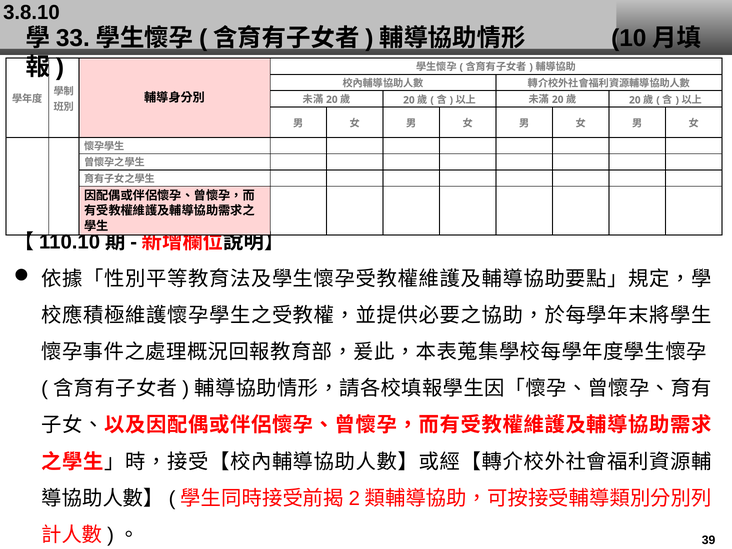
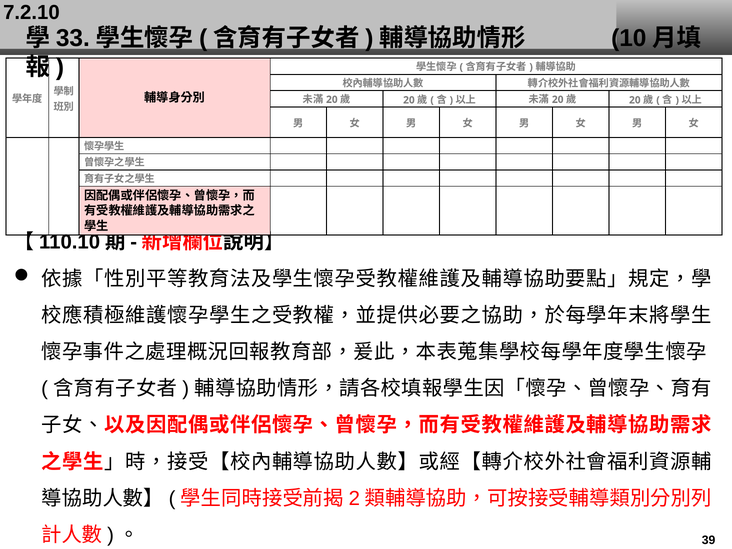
3.8.10: 3.8.10 -> 7.2.10
